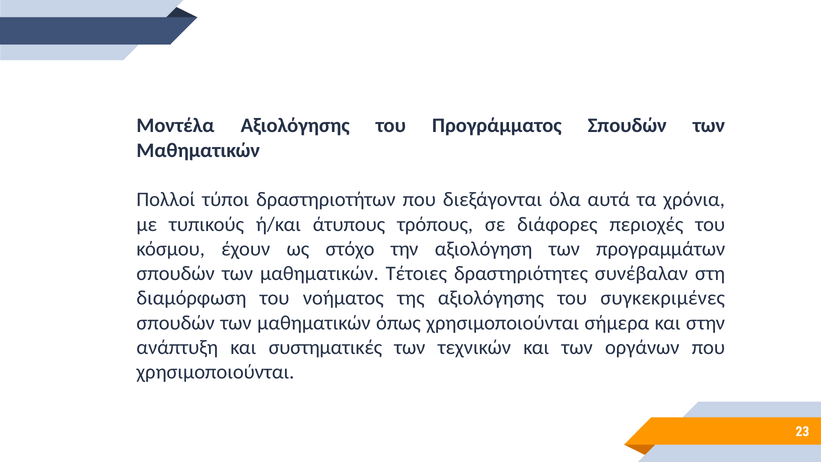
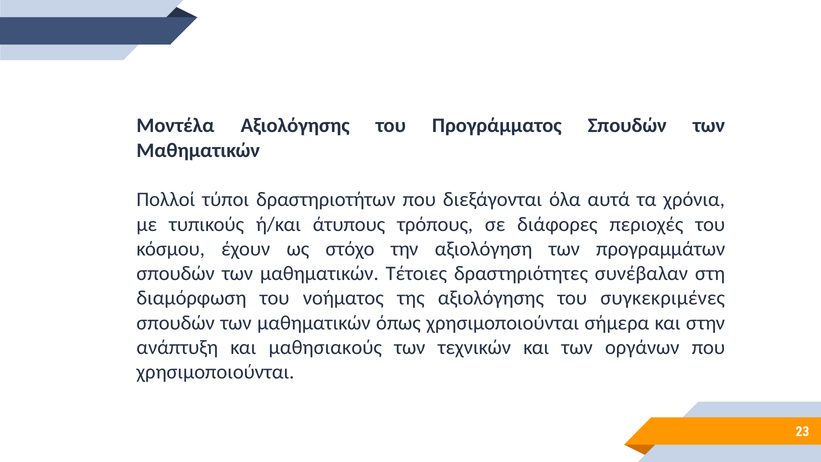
συστηματικές: συστηματικές -> μαθησιακούς
